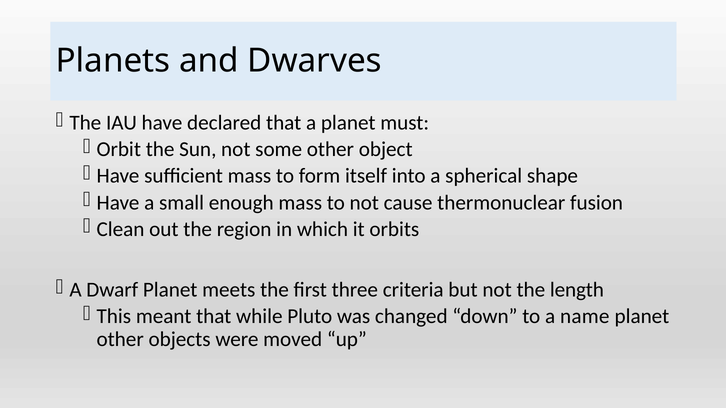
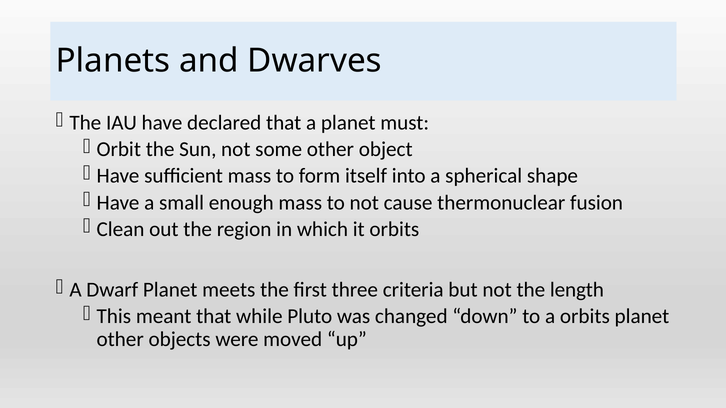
a name: name -> orbits
